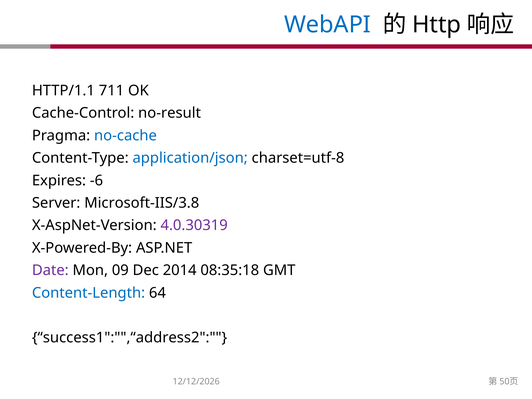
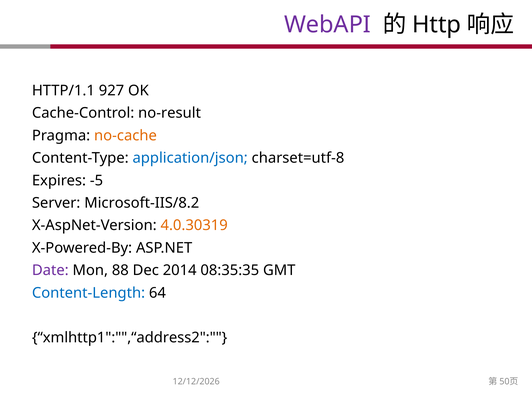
WebAPI colour: blue -> purple
711: 711 -> 927
no-cache colour: blue -> orange
-6: -6 -> -5
Microsoft-IIS/3.8: Microsoft-IIS/3.8 -> Microsoft-IIS/8.2
4.0.30319 colour: purple -> orange
09: 09 -> 88
08:35:18: 08:35:18 -> 08:35:35
success1":"",“address2: success1":"",“address2 -> xmlhttp1":"",“address2
